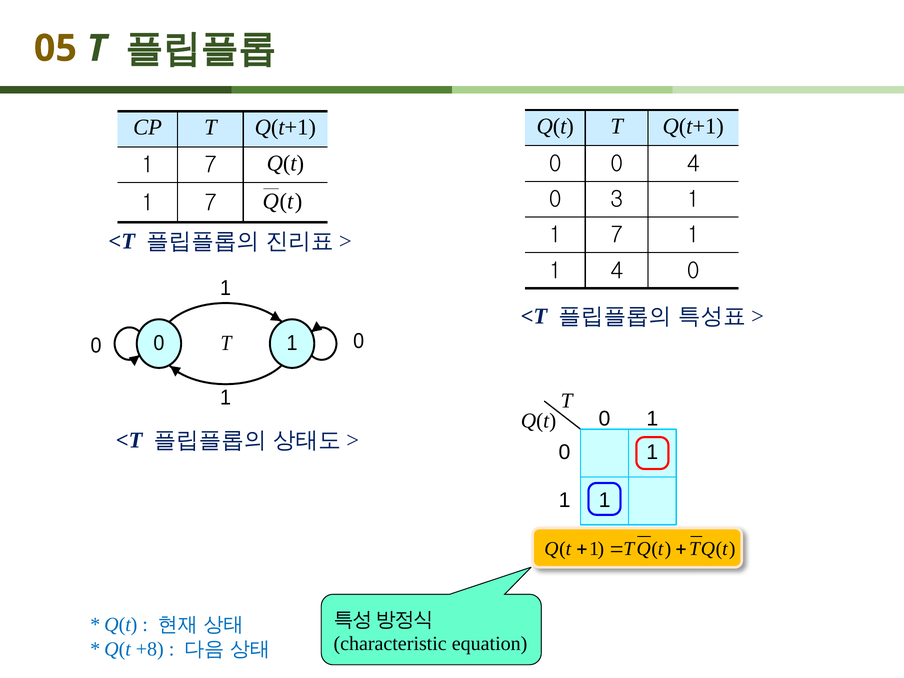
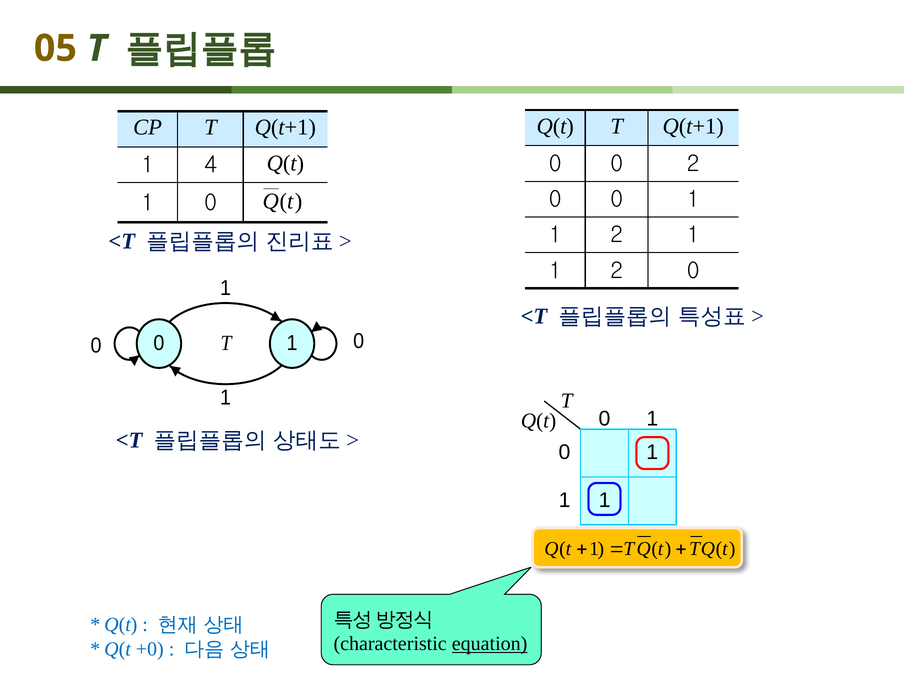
0 4: 4 -> 2
7 at (210, 165): 7 -> 4
3 at (617, 199): 3 -> 0
7 at (210, 203): 7 -> 0
7 at (617, 235): 7 -> 2
4 at (617, 271): 4 -> 2
equation underline: none -> present
+8: +8 -> +0
